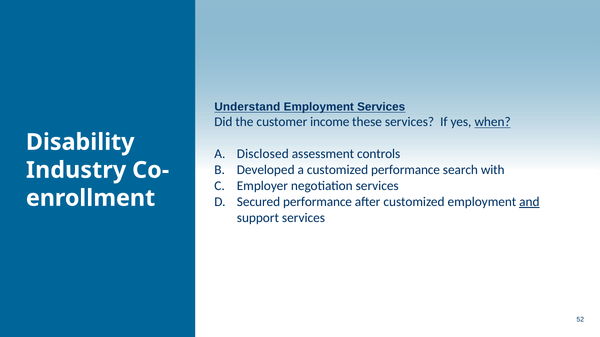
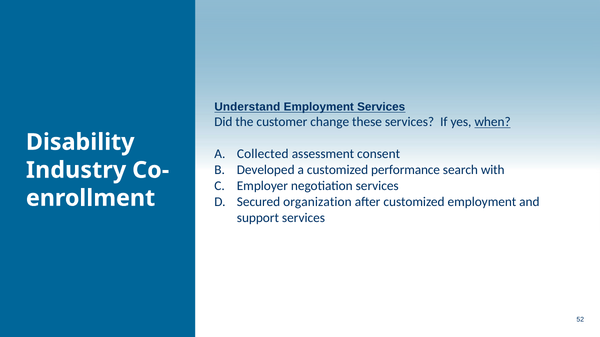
income: income -> change
Disclosed: Disclosed -> Collected
controls: controls -> consent
Secured performance: performance -> organization
and underline: present -> none
